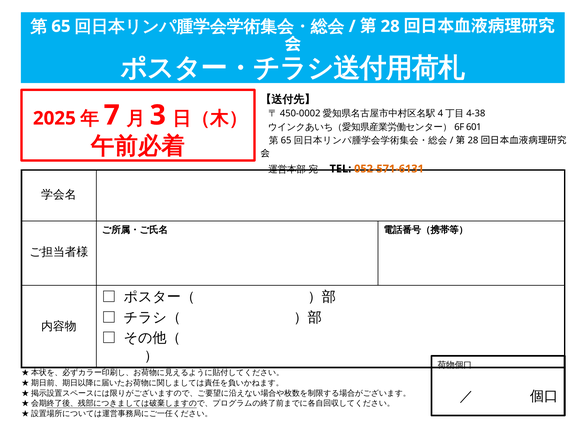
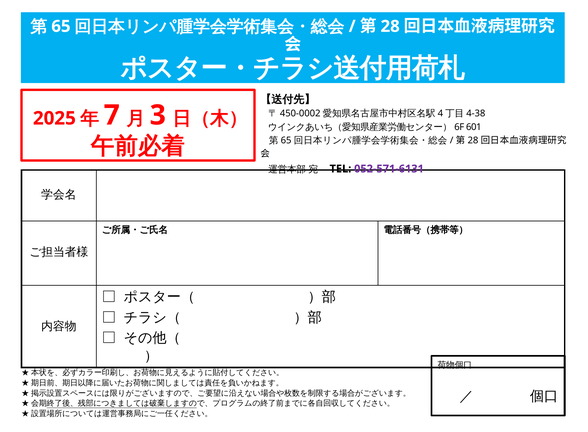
052-571-6131 colour: orange -> purple
